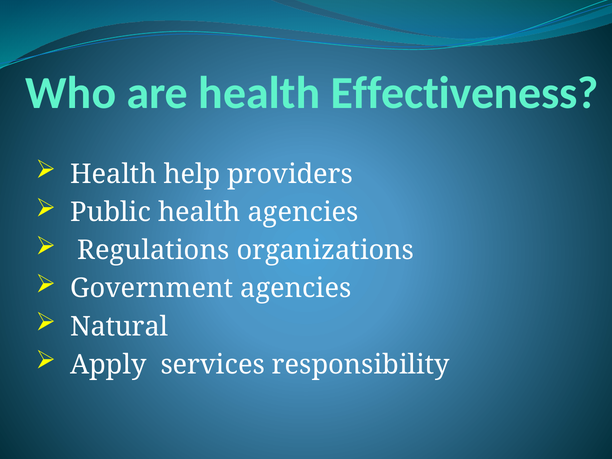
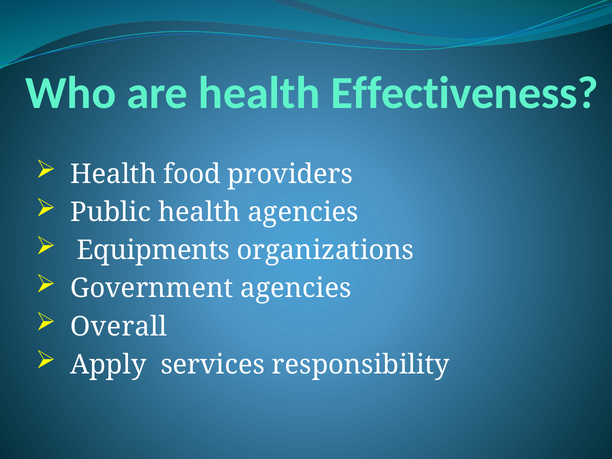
help: help -> food
Regulations: Regulations -> Equipments
Natural: Natural -> Overall
